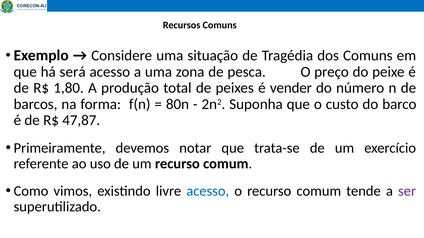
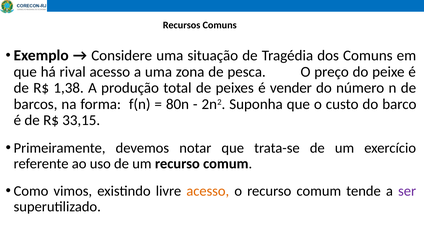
será: será -> rival
1,80: 1,80 -> 1,38
47,87: 47,87 -> 33,15
acesso at (208, 191) colour: blue -> orange
